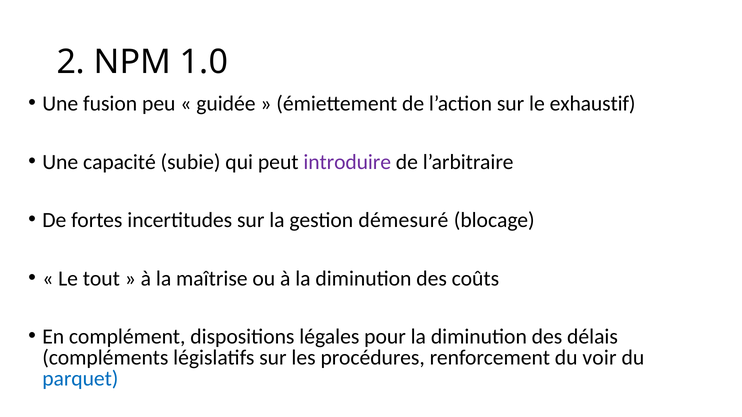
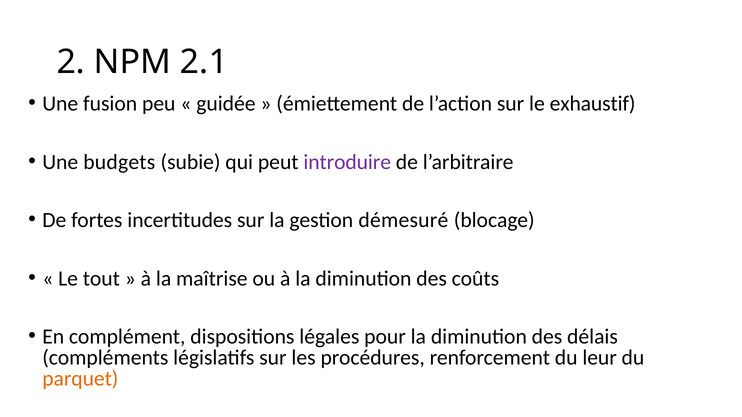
1.0: 1.0 -> 2.1
capacité: capacité -> budgets
voir: voir -> leur
parquet colour: blue -> orange
